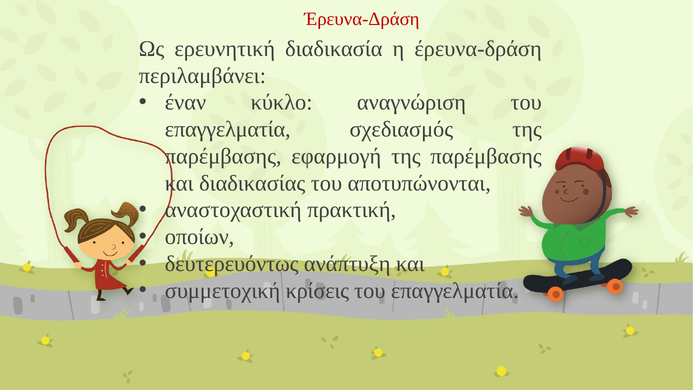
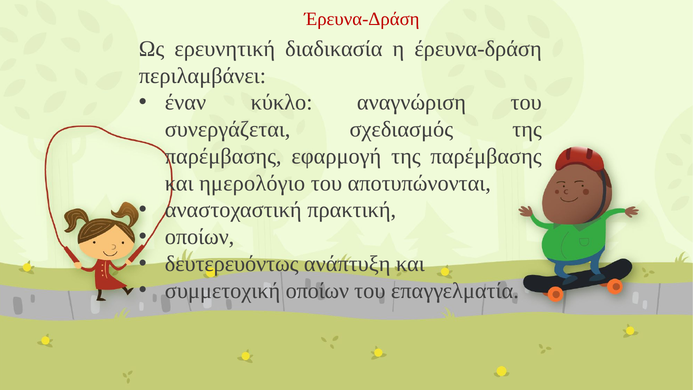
επαγγελματία at (228, 129): επαγγελματία -> συνεργάζεται
διαδικασίας: διαδικασίας -> ημερολόγιο
συμμετοχική κρίσεις: κρίσεις -> οποίων
